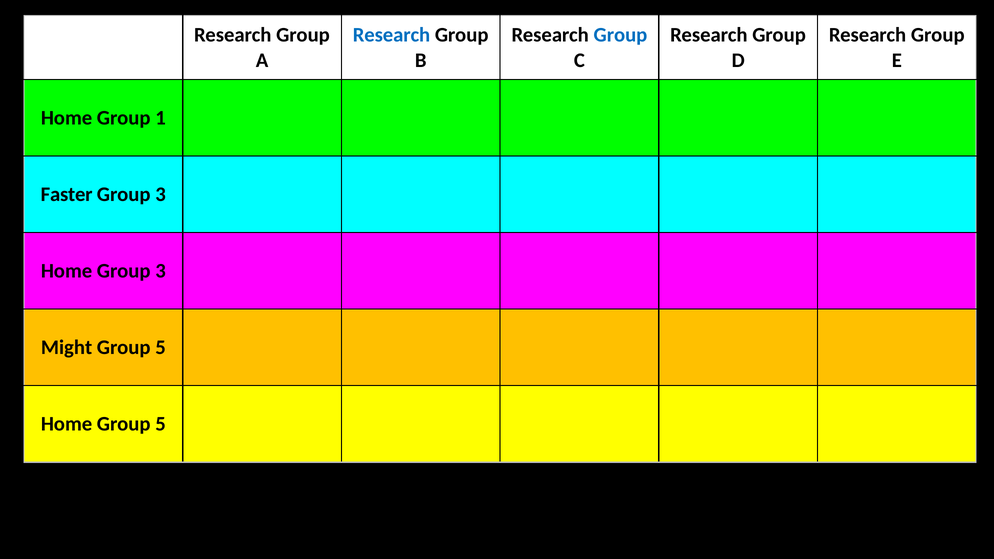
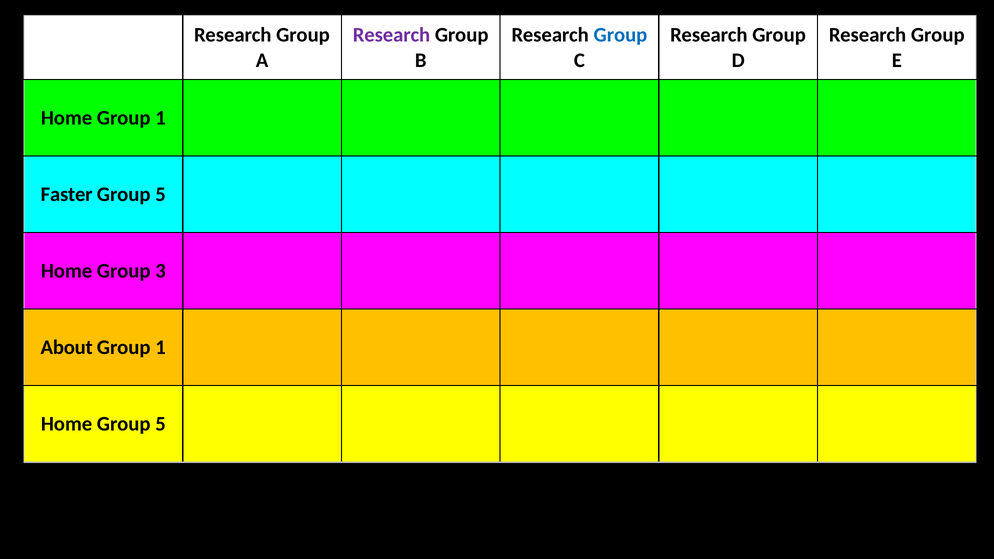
Research at (391, 35) colour: blue -> purple
3 at (161, 195): 3 -> 5
Might: Might -> About
5 at (161, 348): 5 -> 1
